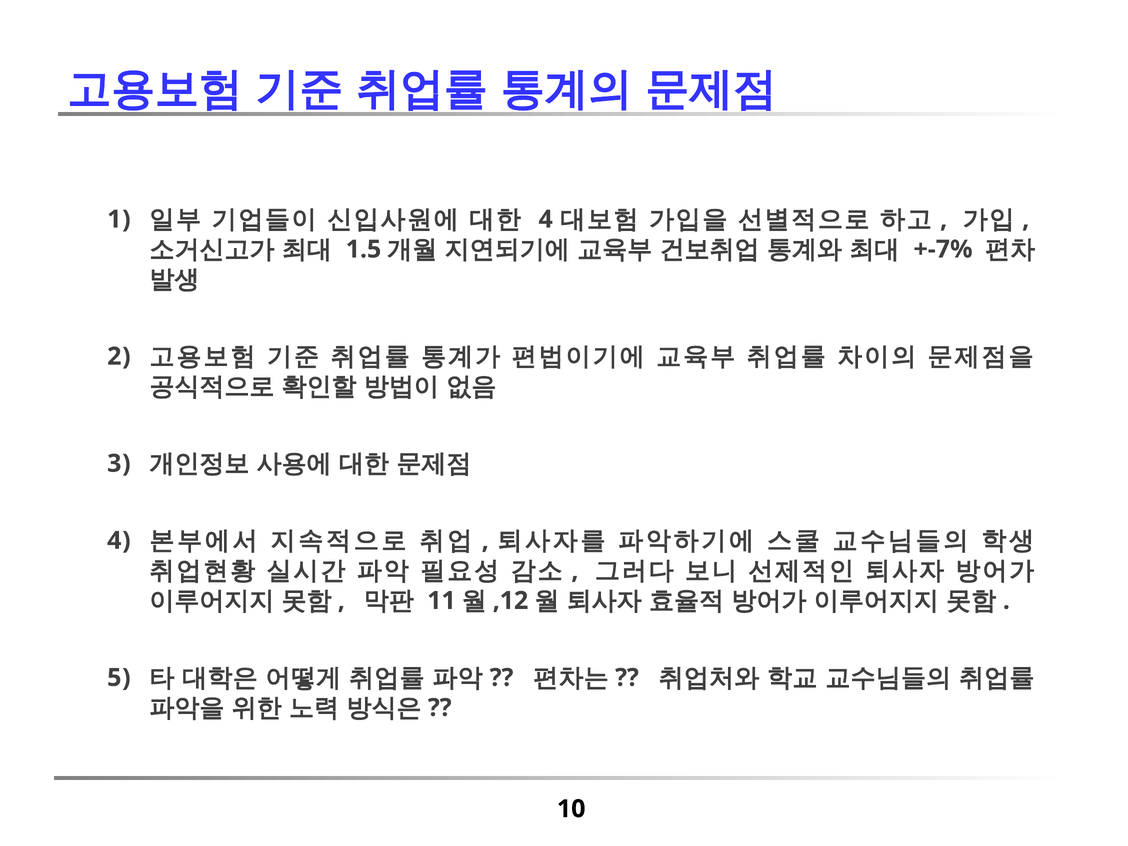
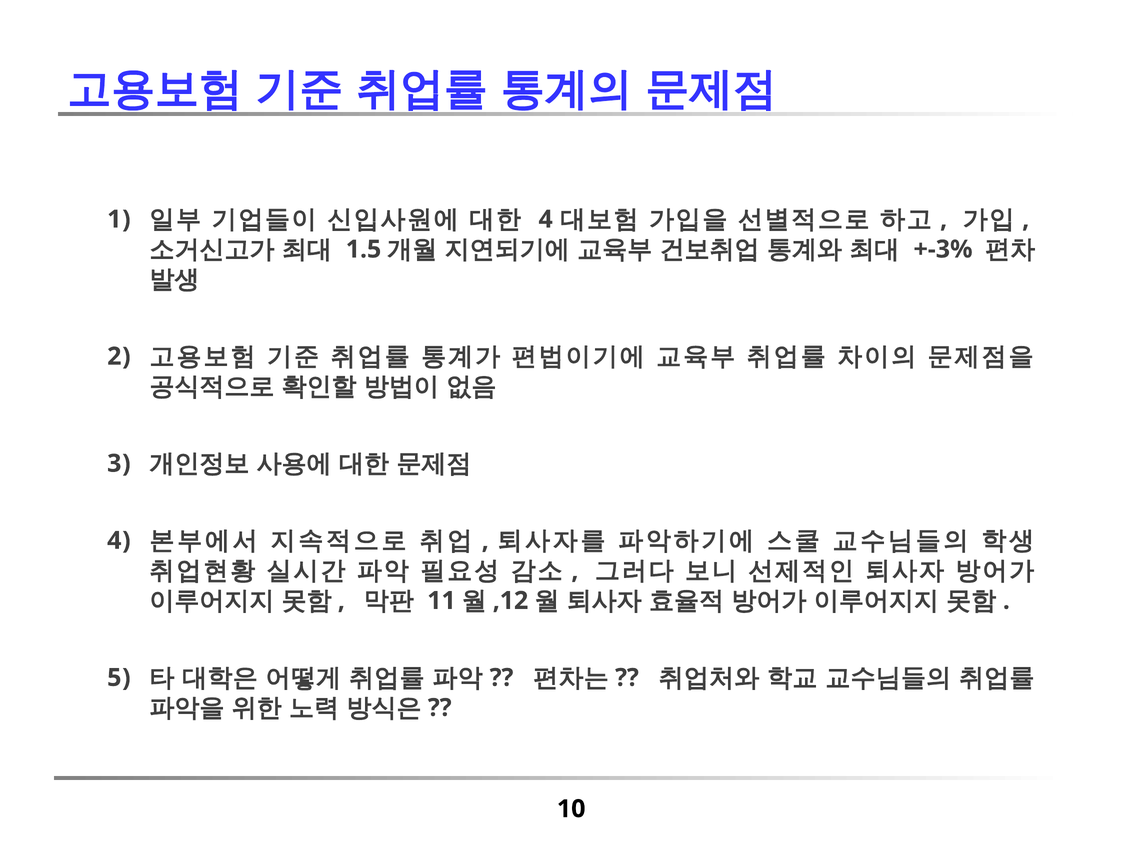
+-7%: +-7% -> +-3%
